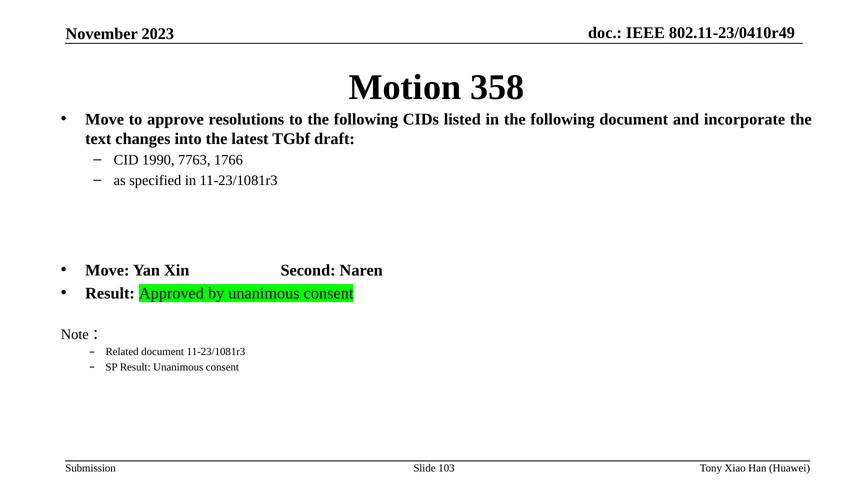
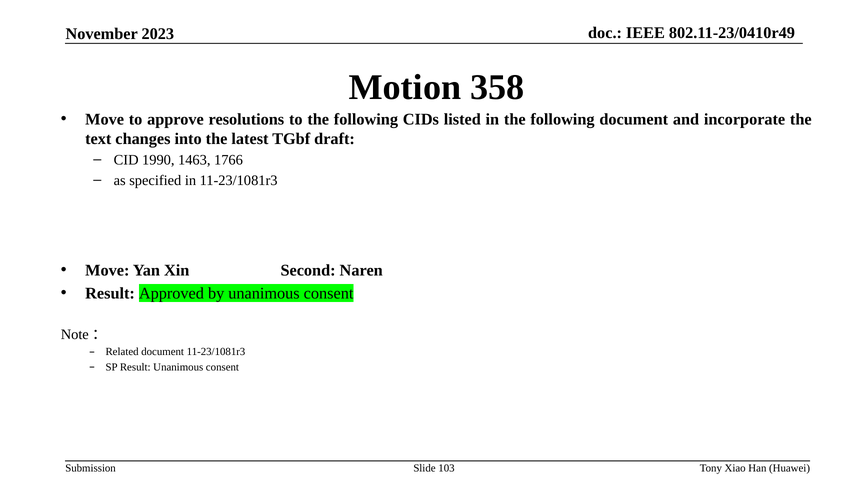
7763: 7763 -> 1463
